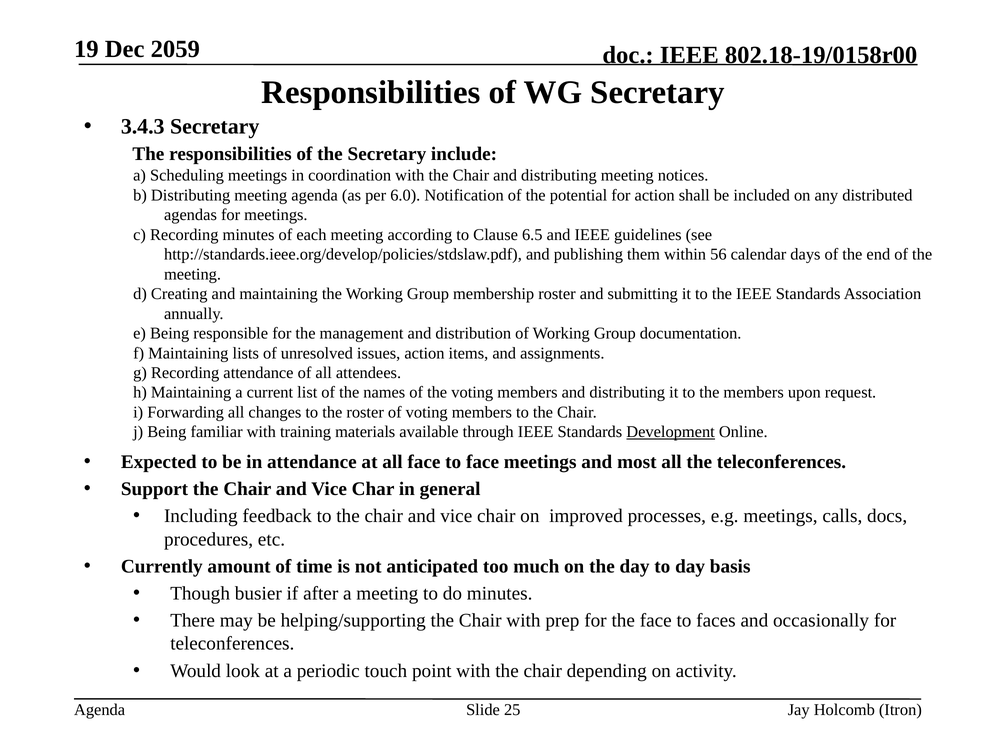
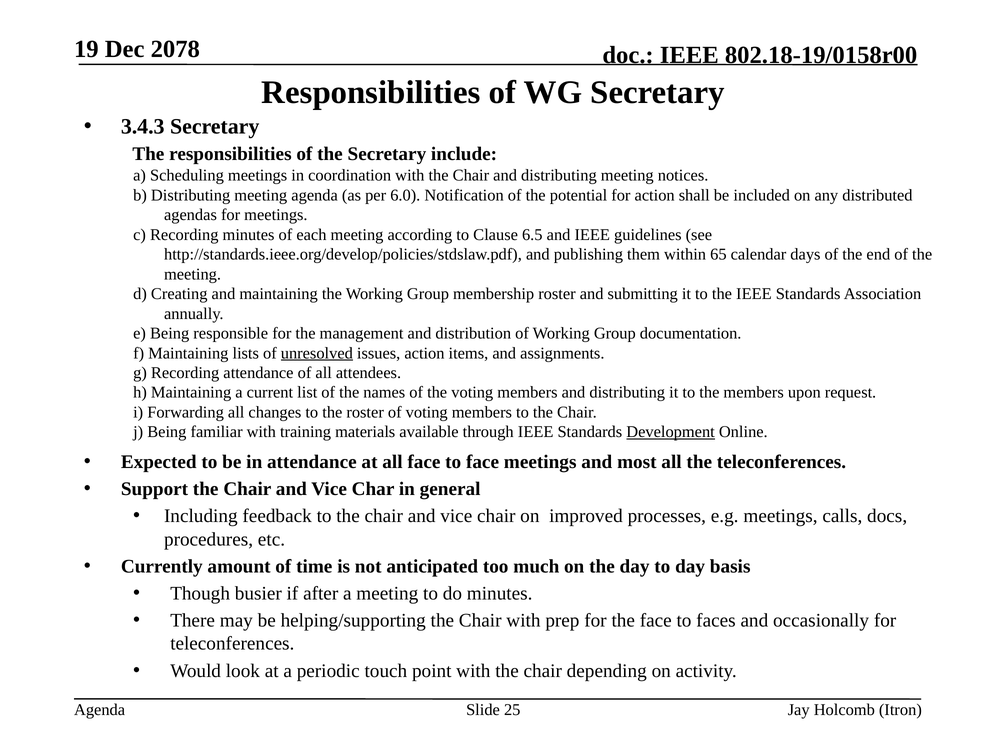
2059: 2059 -> 2078
56: 56 -> 65
unresolved underline: none -> present
